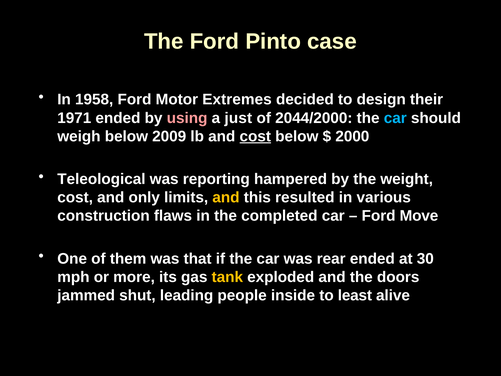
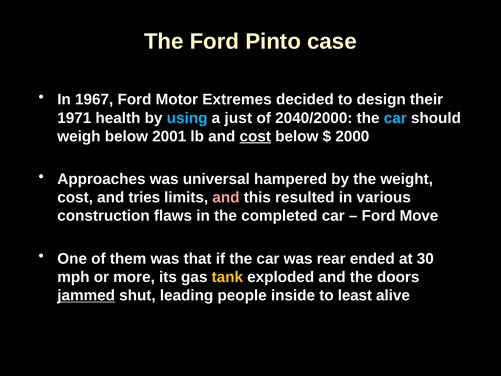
1958: 1958 -> 1967
1971 ended: ended -> health
using colour: pink -> light blue
2044/2000: 2044/2000 -> 2040/2000
2009: 2009 -> 2001
Teleological: Teleological -> Approaches
reporting: reporting -> universal
only: only -> tries
and at (226, 197) colour: yellow -> pink
jammed underline: none -> present
